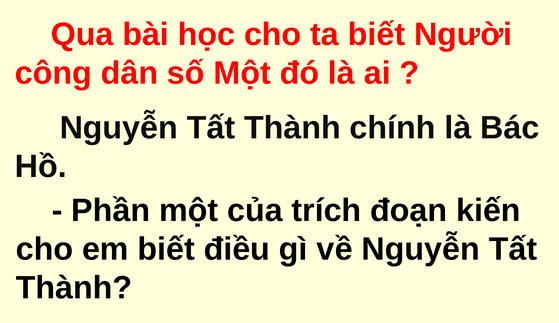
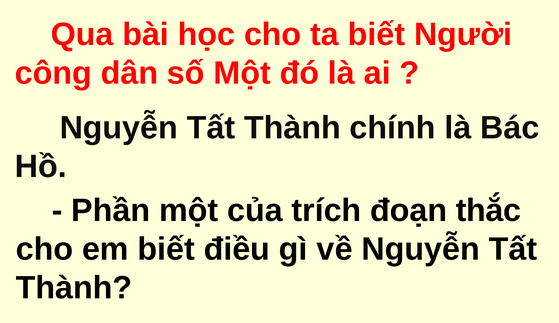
kiến: kiến -> thắc
